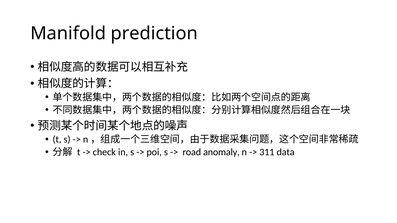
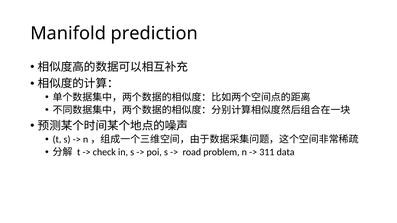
anomaly: anomaly -> problem
